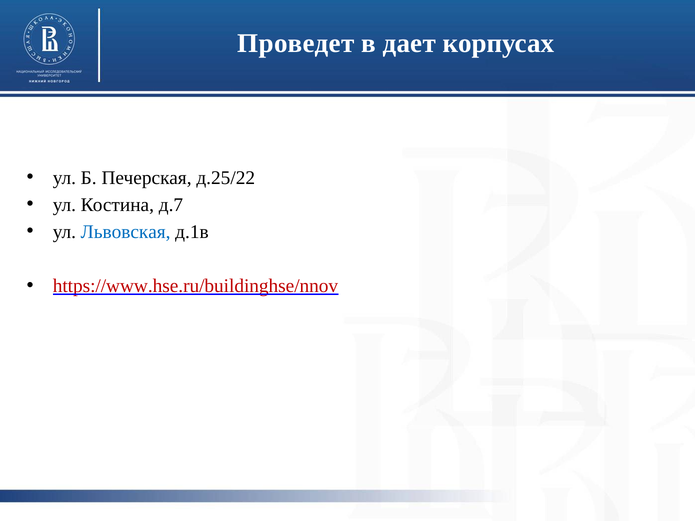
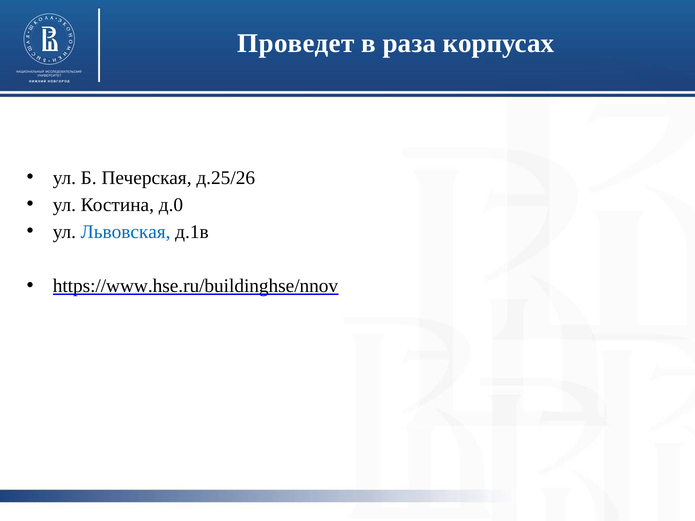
дает: дает -> раза
д.25/22: д.25/22 -> д.25/26
д.7: д.7 -> д.0
https://www.hse.ru/buildinghse/nnov colour: red -> black
